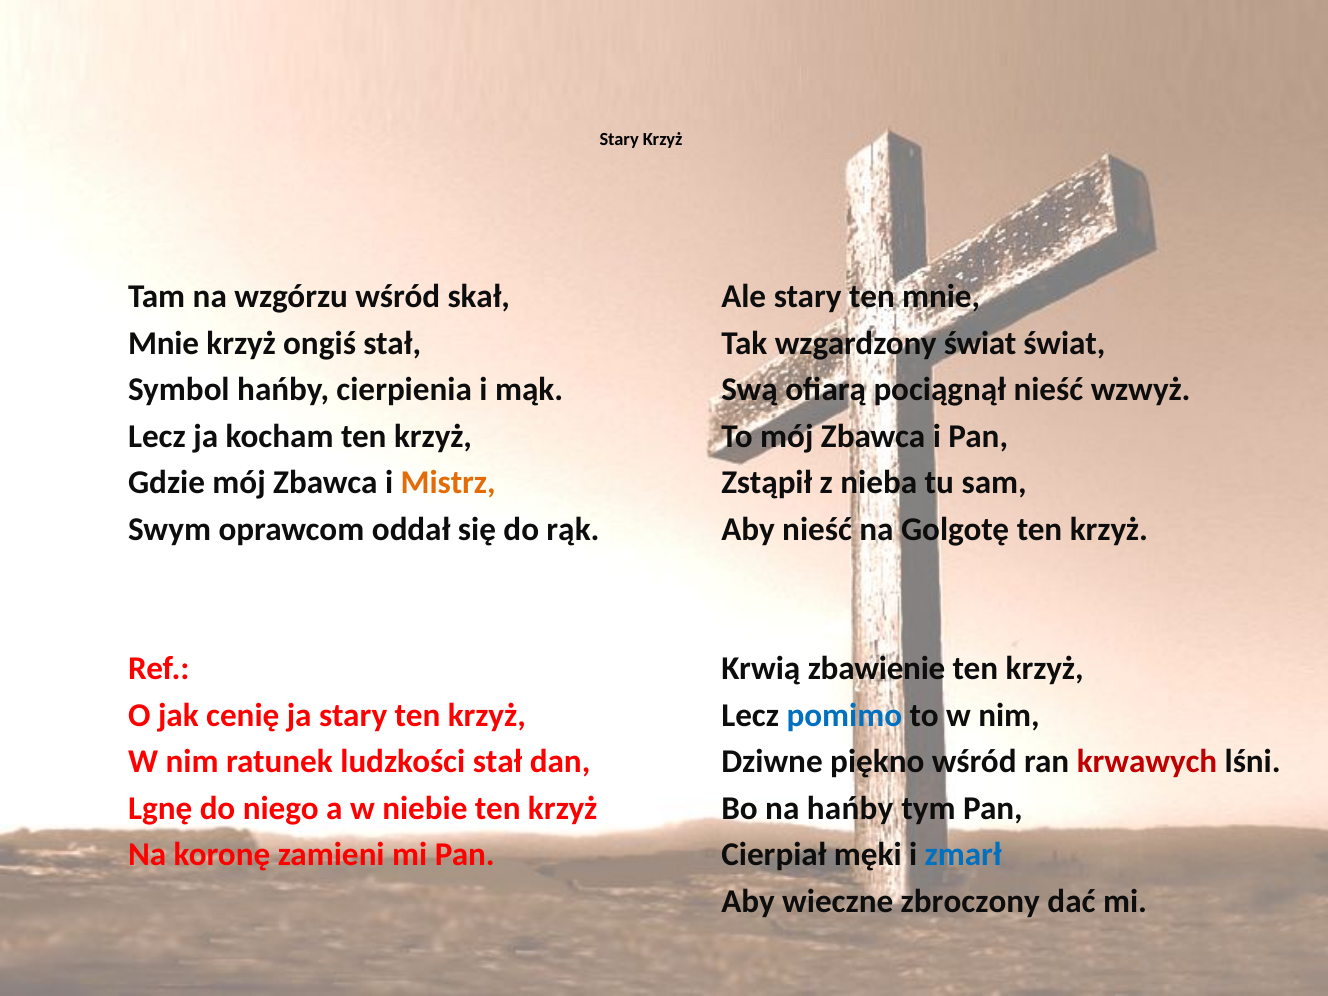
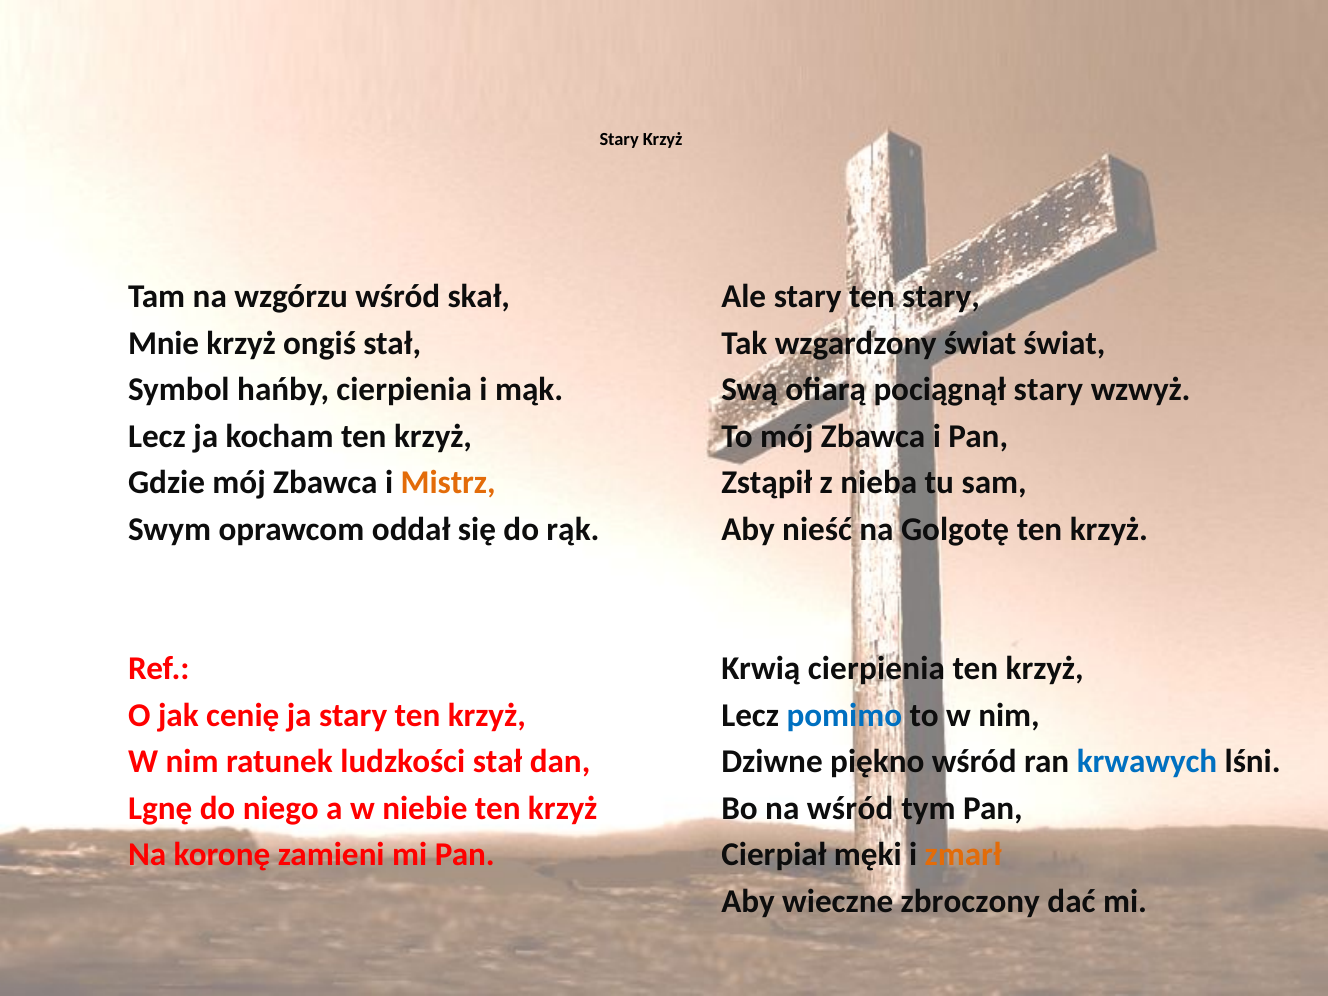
ten mnie: mnie -> stary
pociągnął nieść: nieść -> stary
Krwią zbawienie: zbawienie -> cierpienia
krwawych colour: red -> blue
na hańby: hańby -> wśród
zmarł colour: blue -> orange
